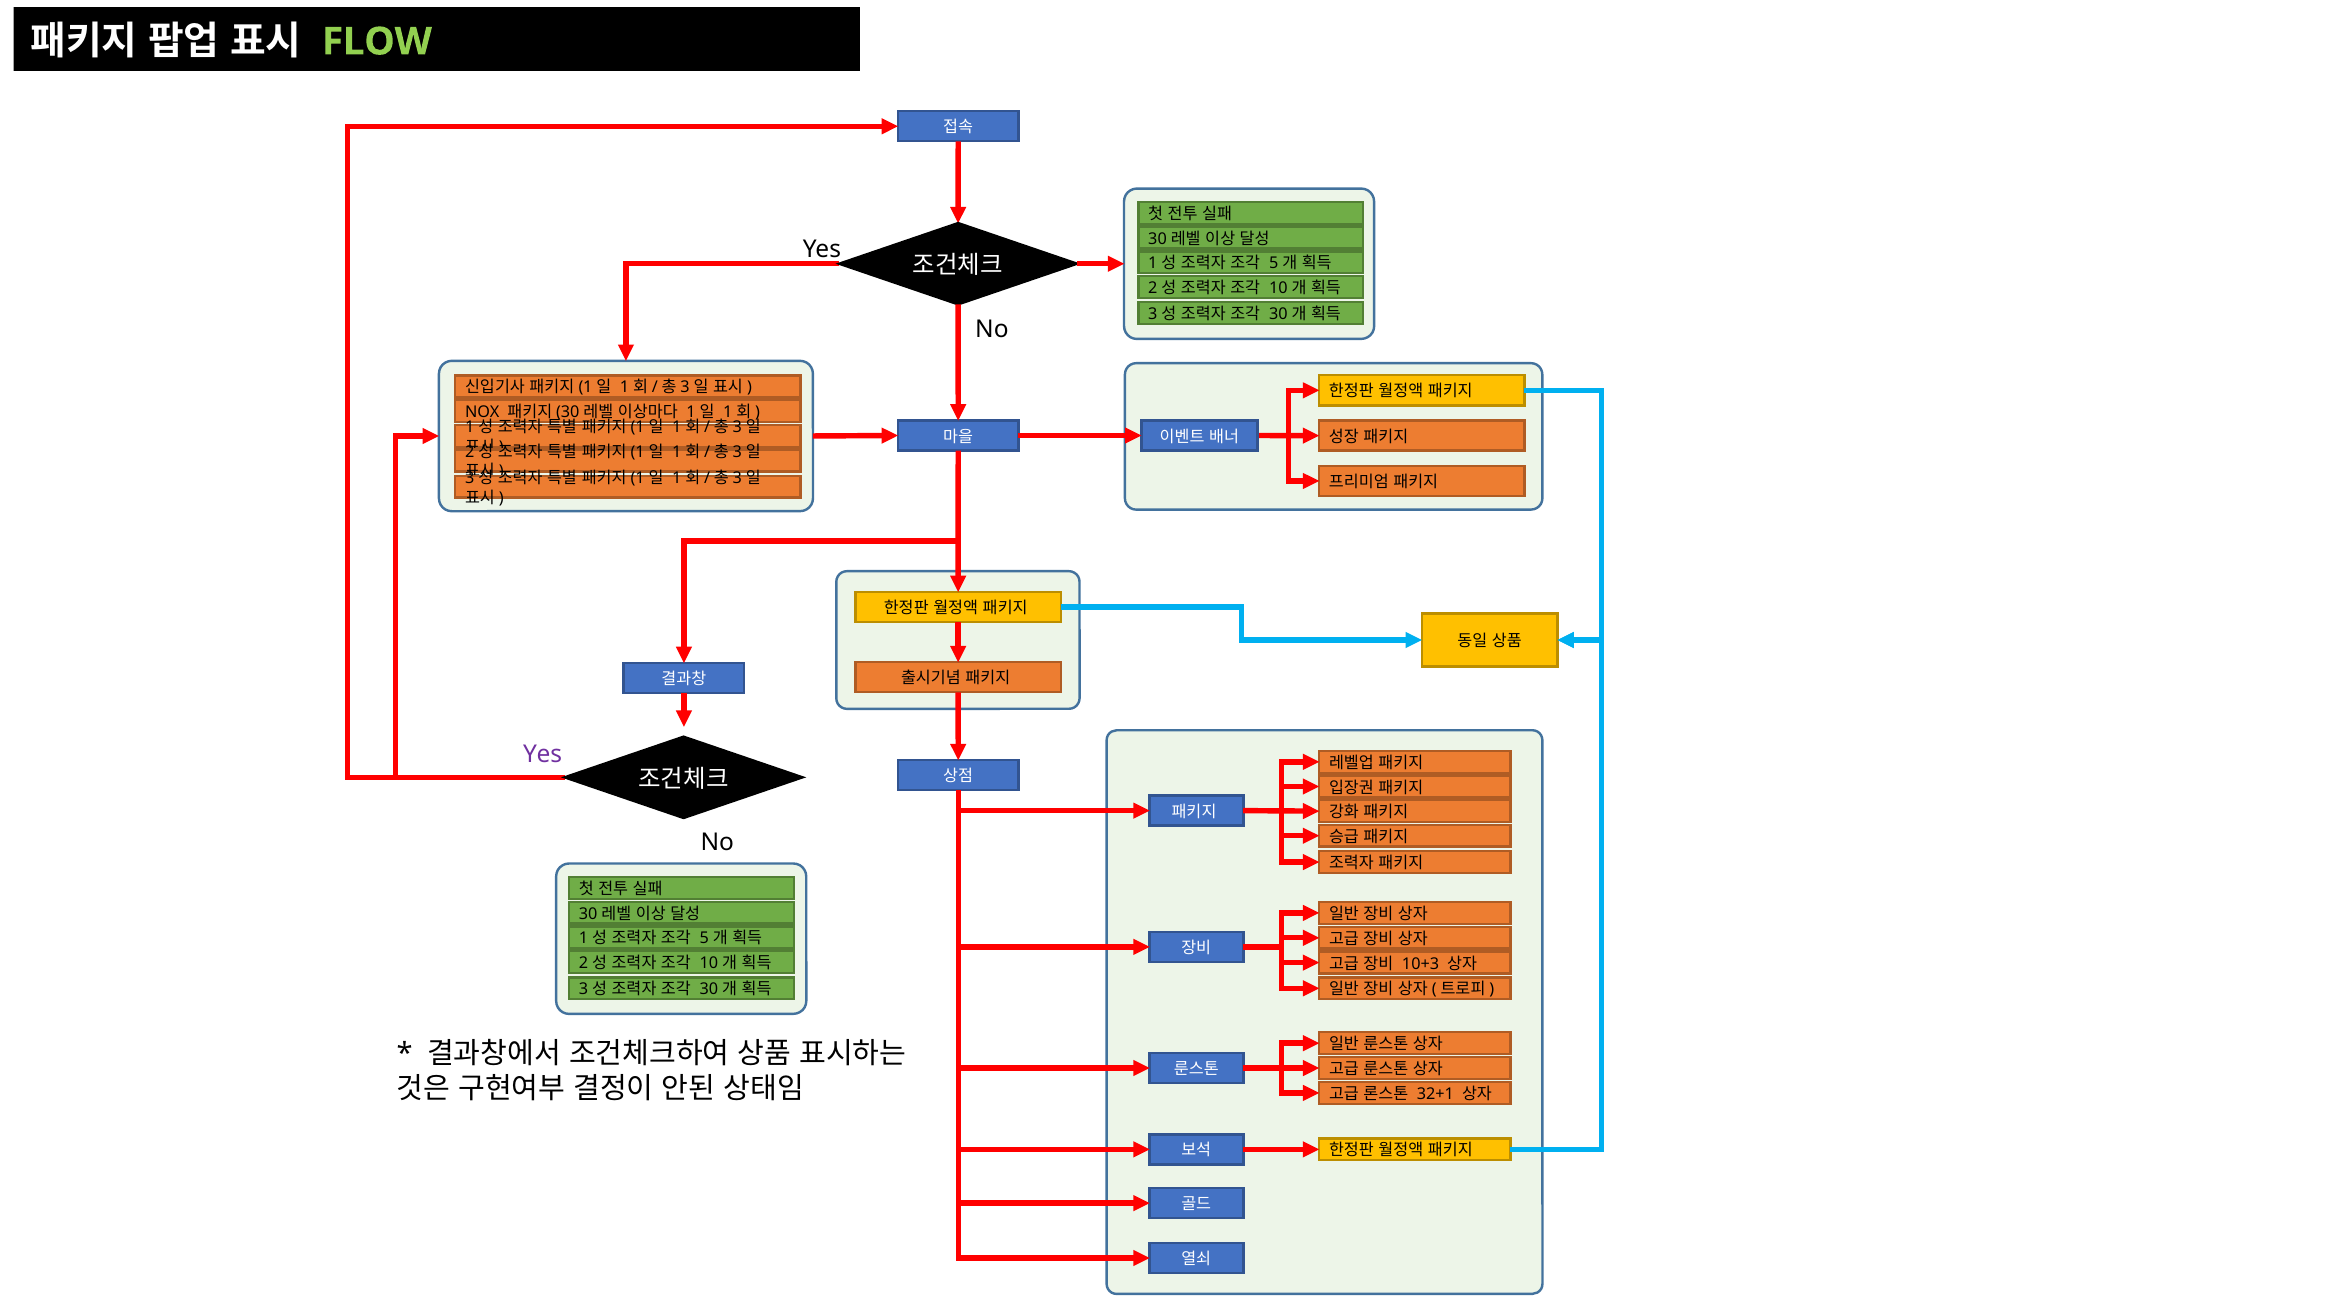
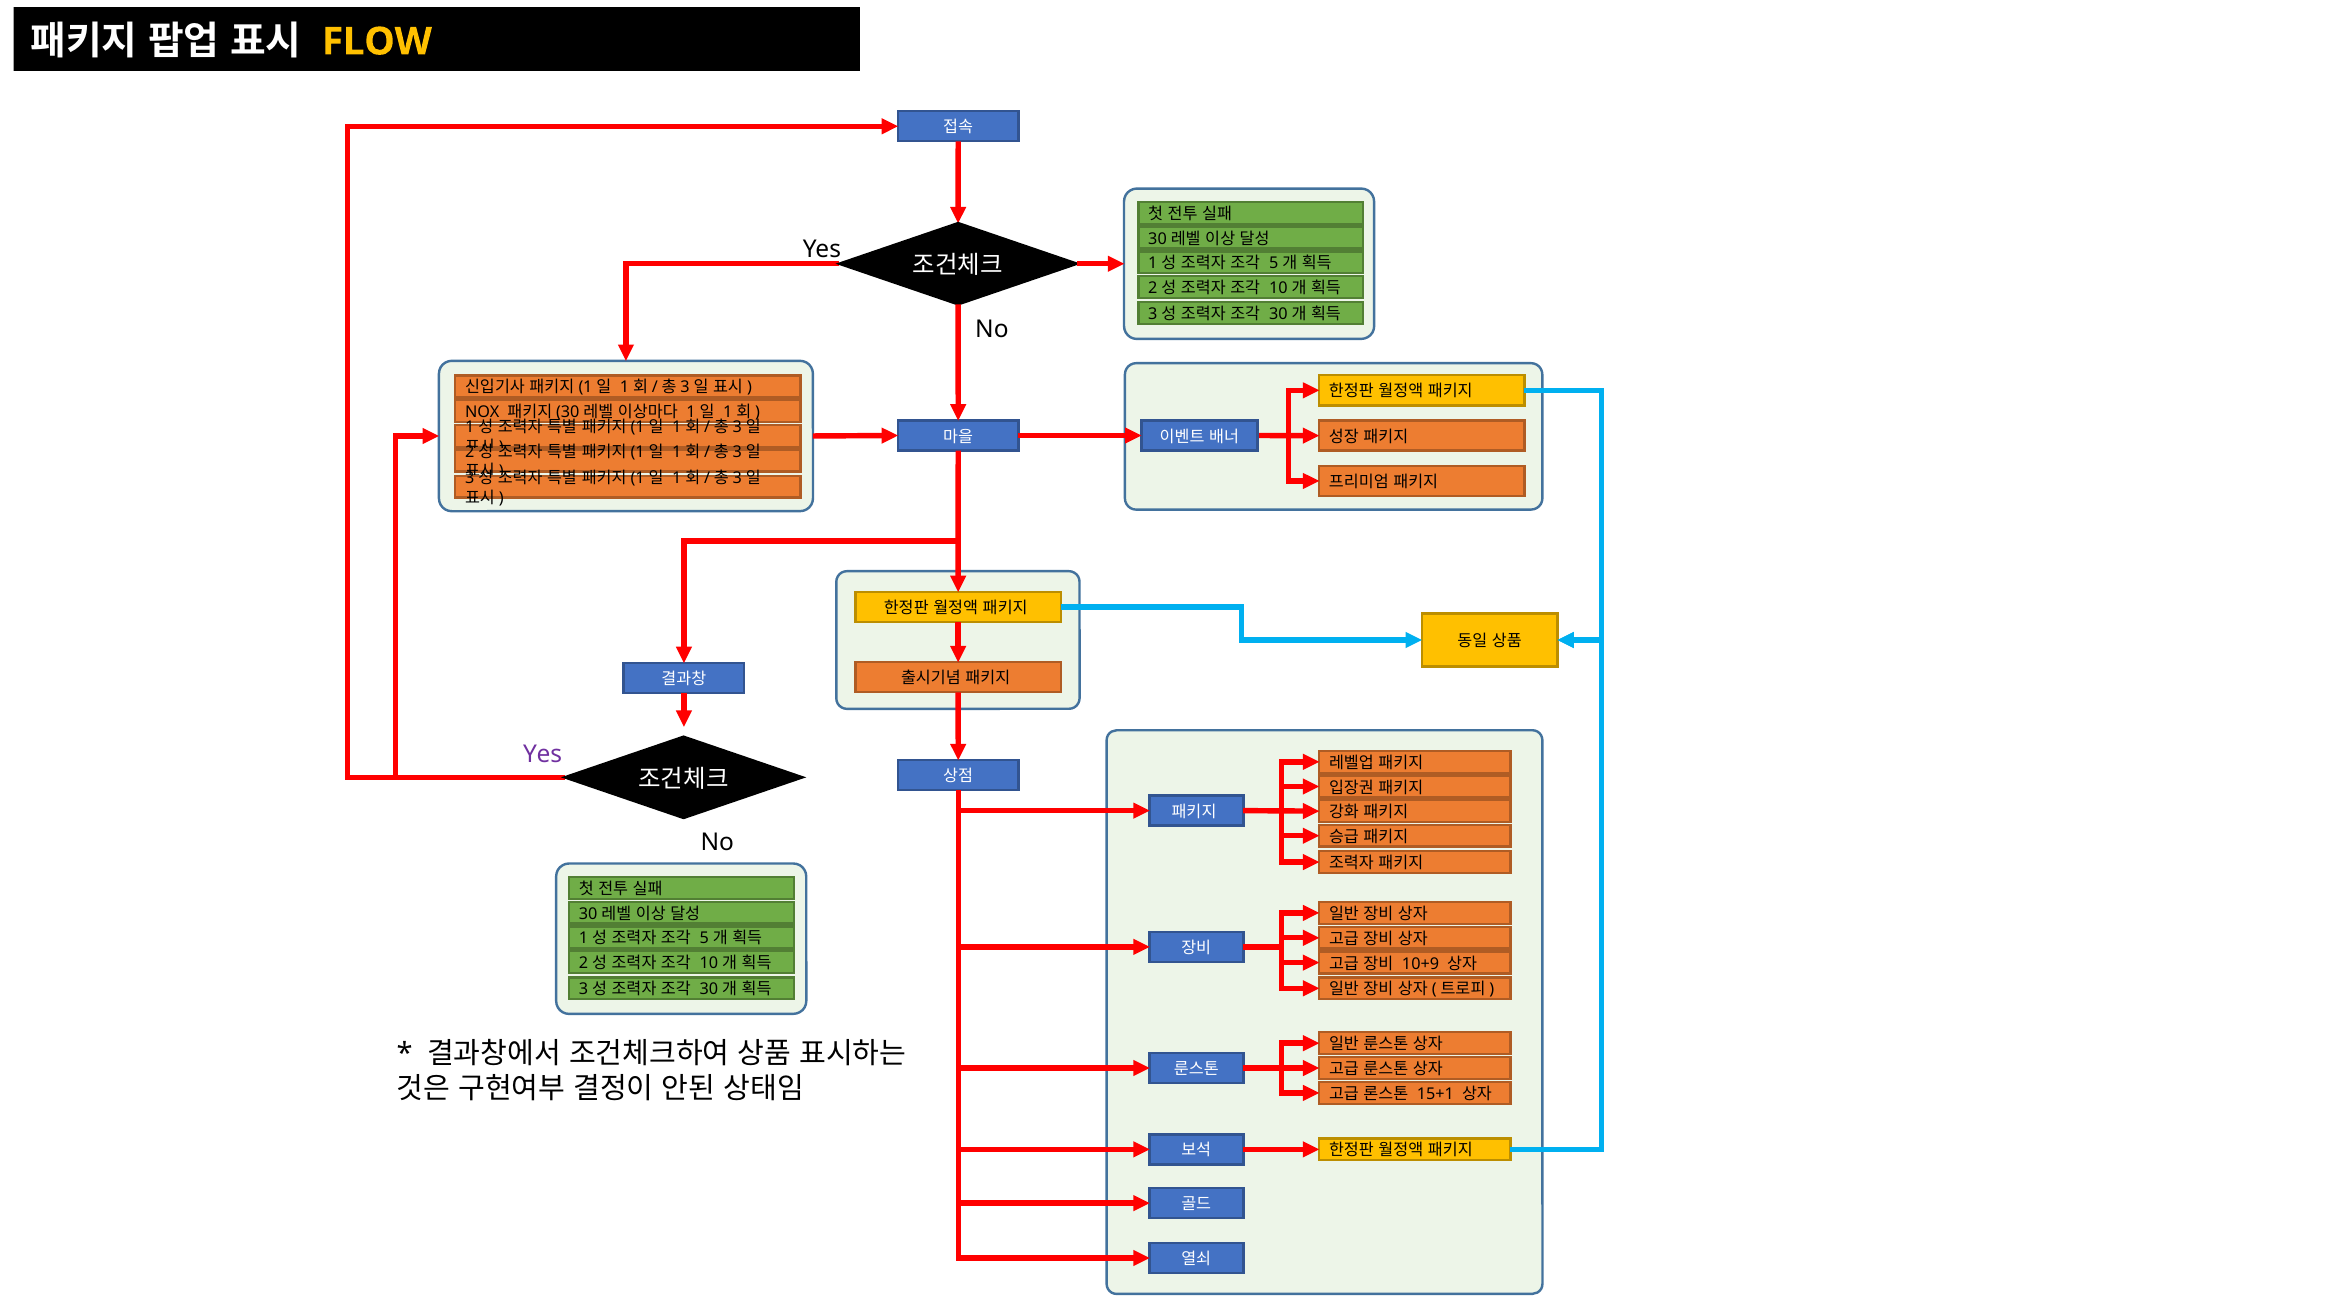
FLOW colour: light green -> yellow
10+3: 10+3 -> 10+9
32+1: 32+1 -> 15+1
